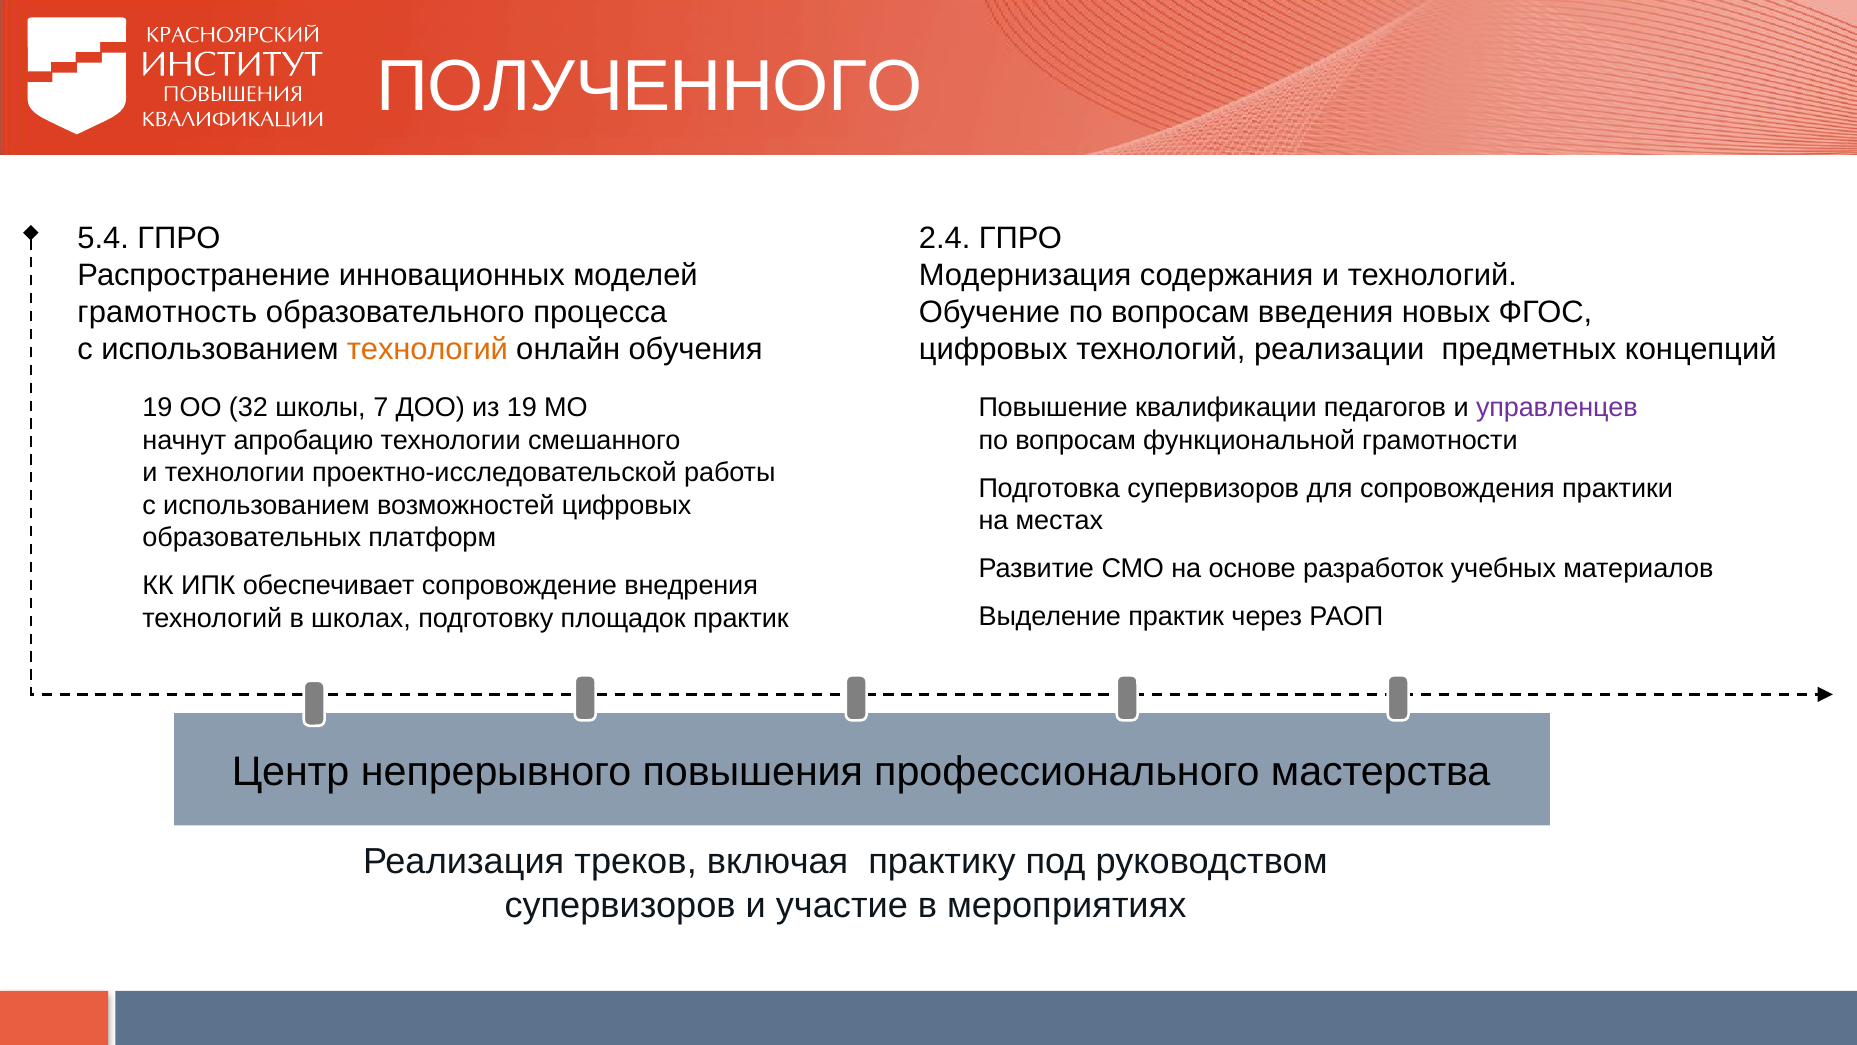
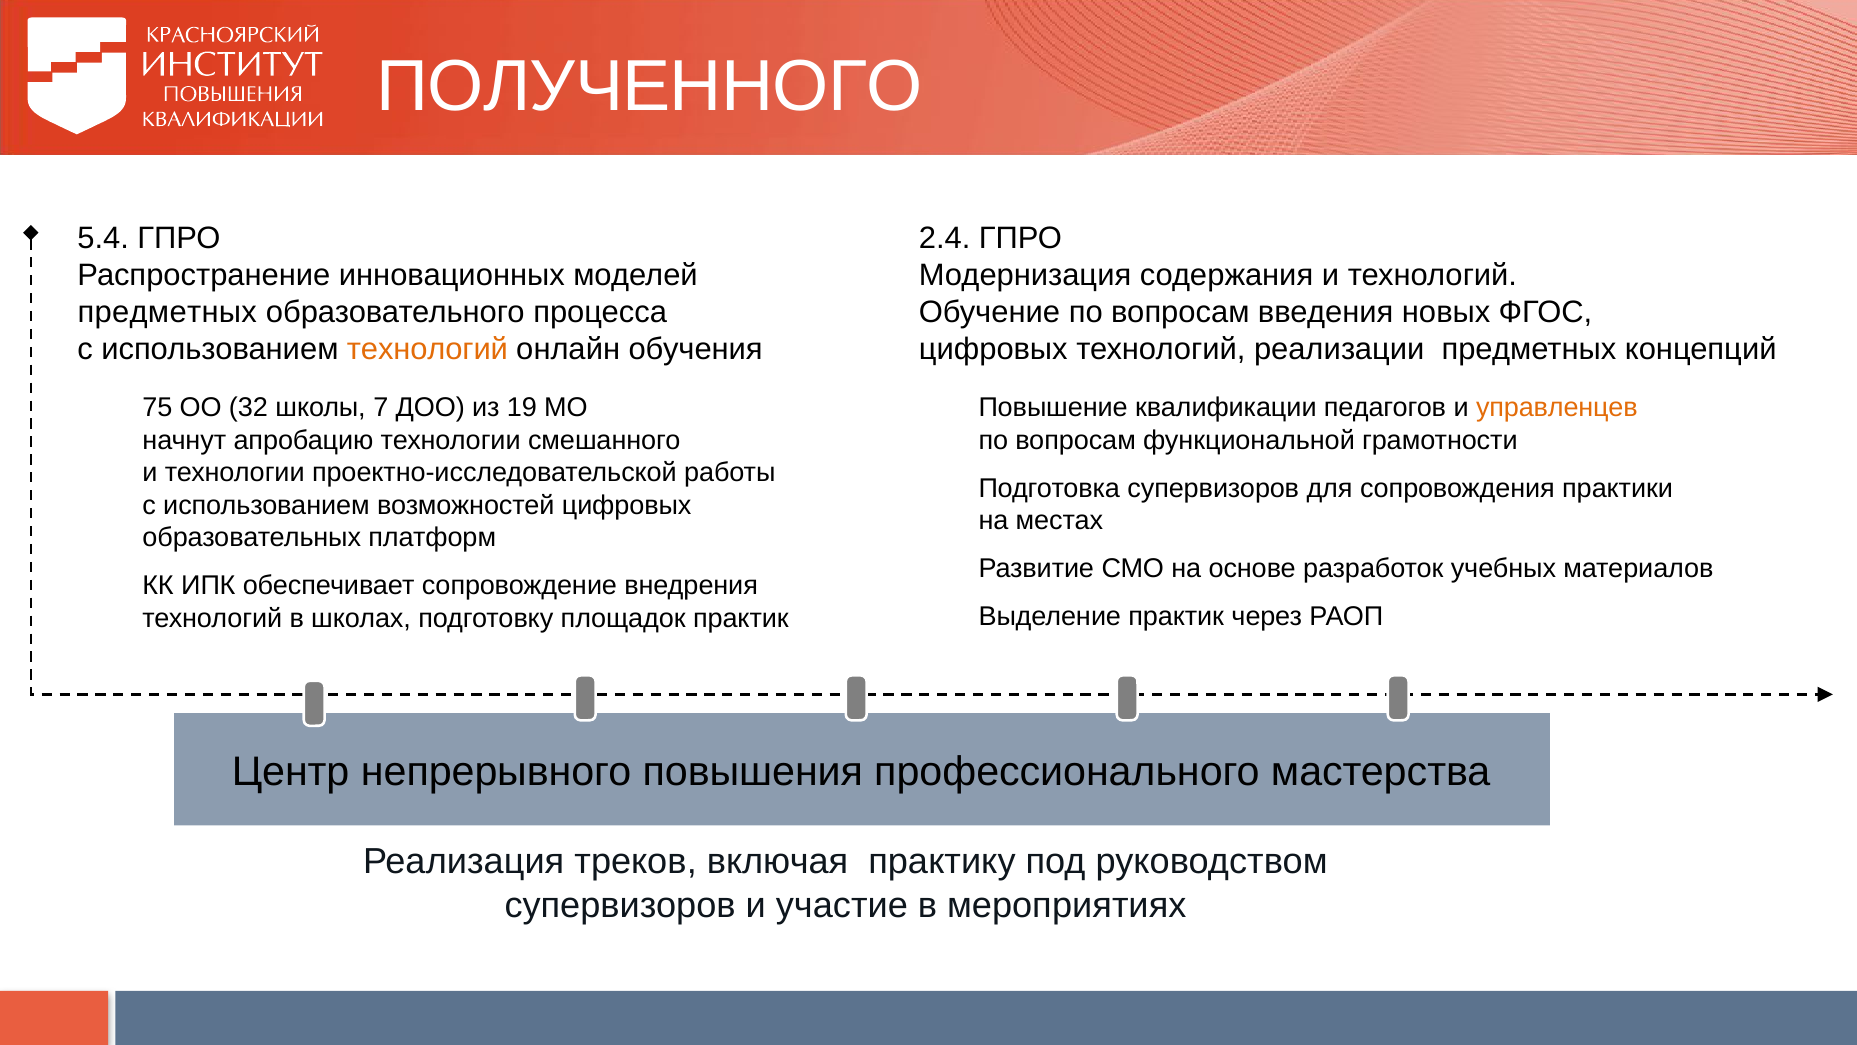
грамотность at (167, 312): грамотность -> предметных
19 at (157, 408): 19 -> 75
управленцев colour: purple -> orange
